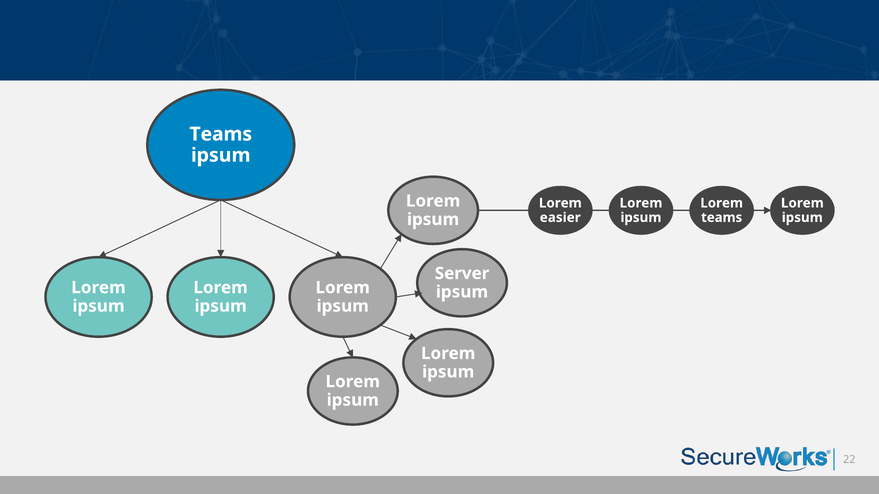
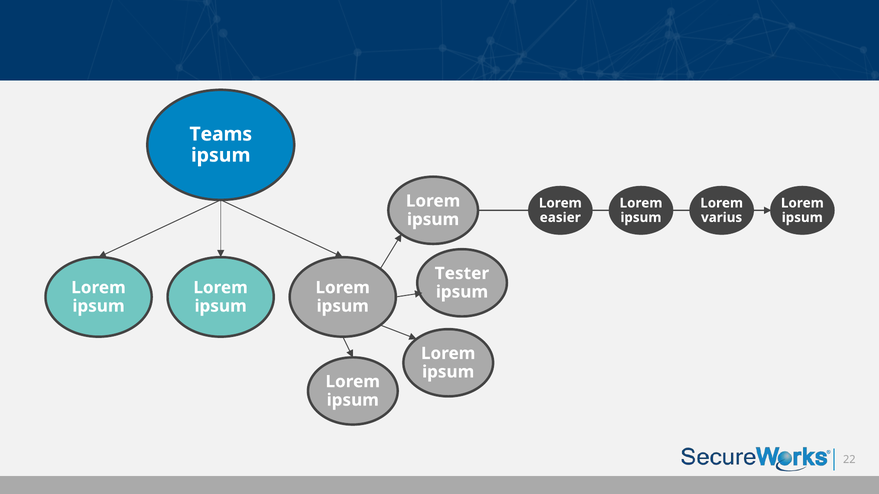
teams at (722, 218): teams -> varius
Server: Server -> Tester
